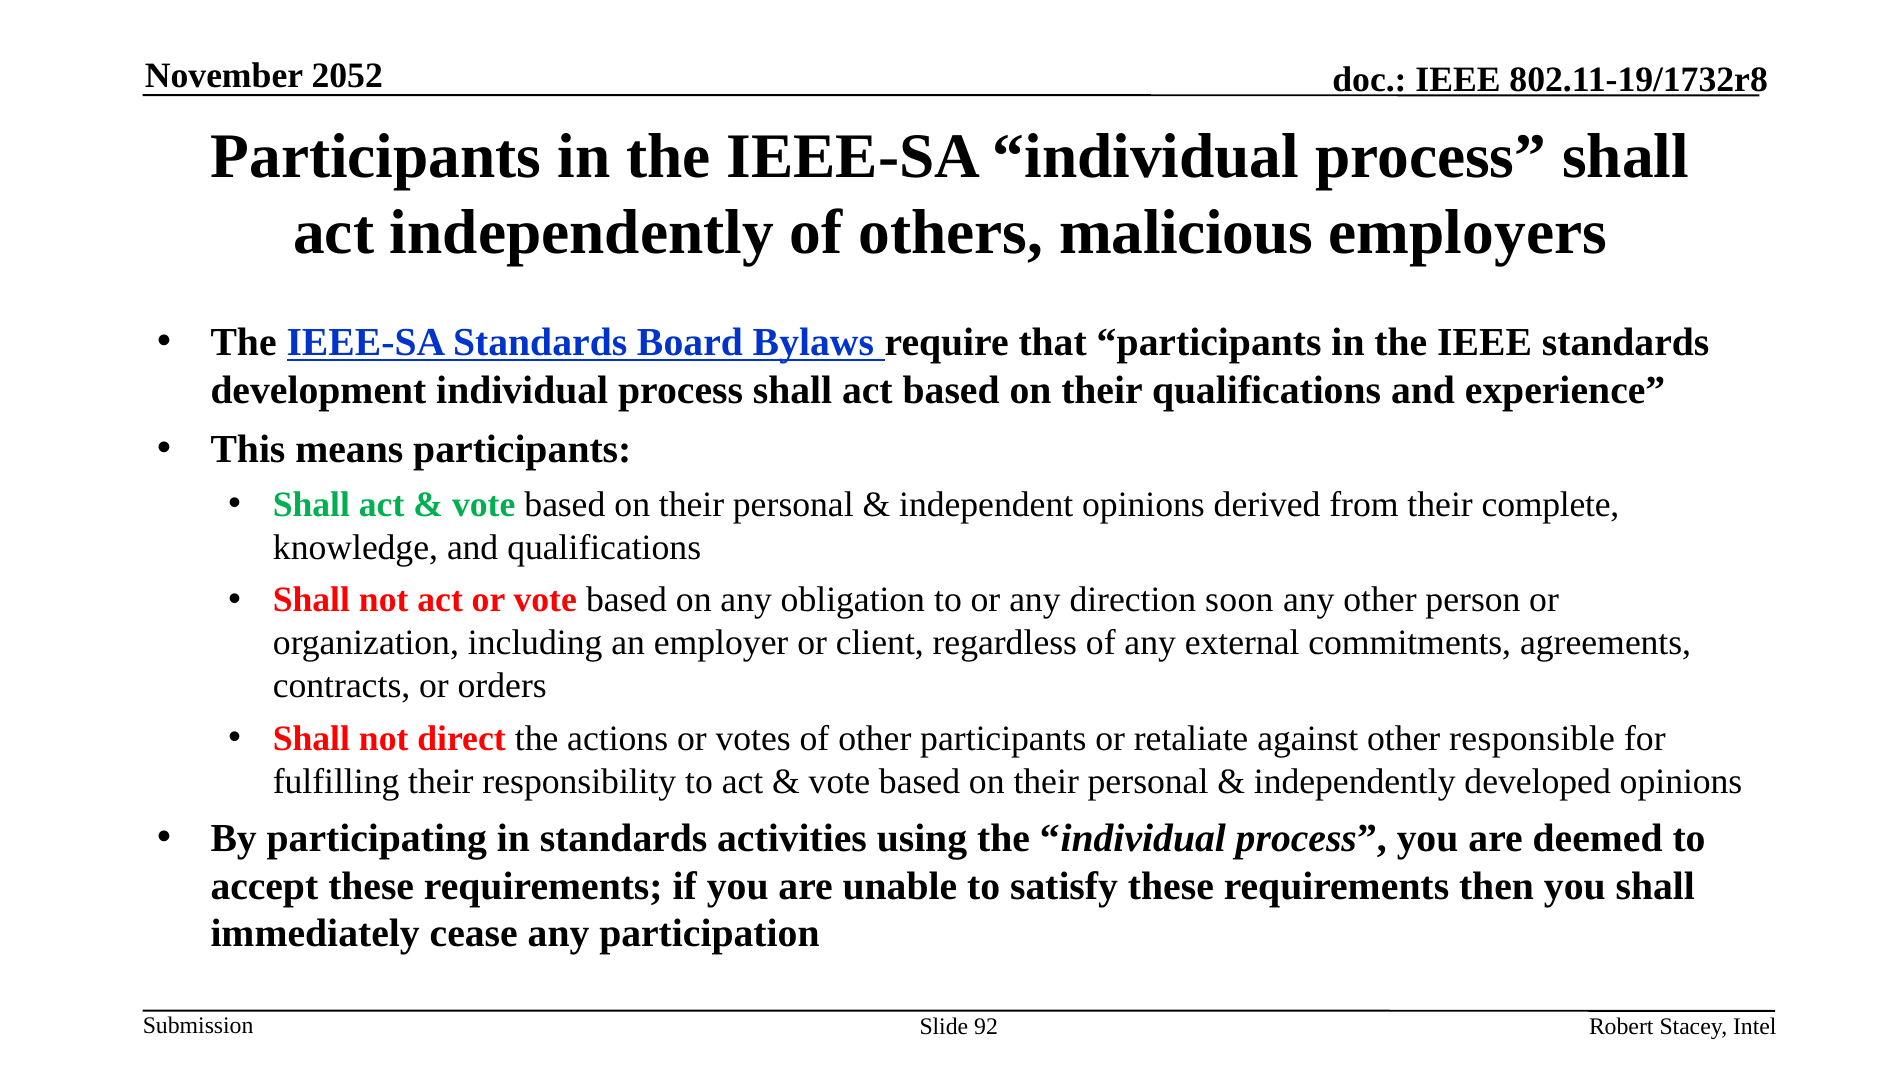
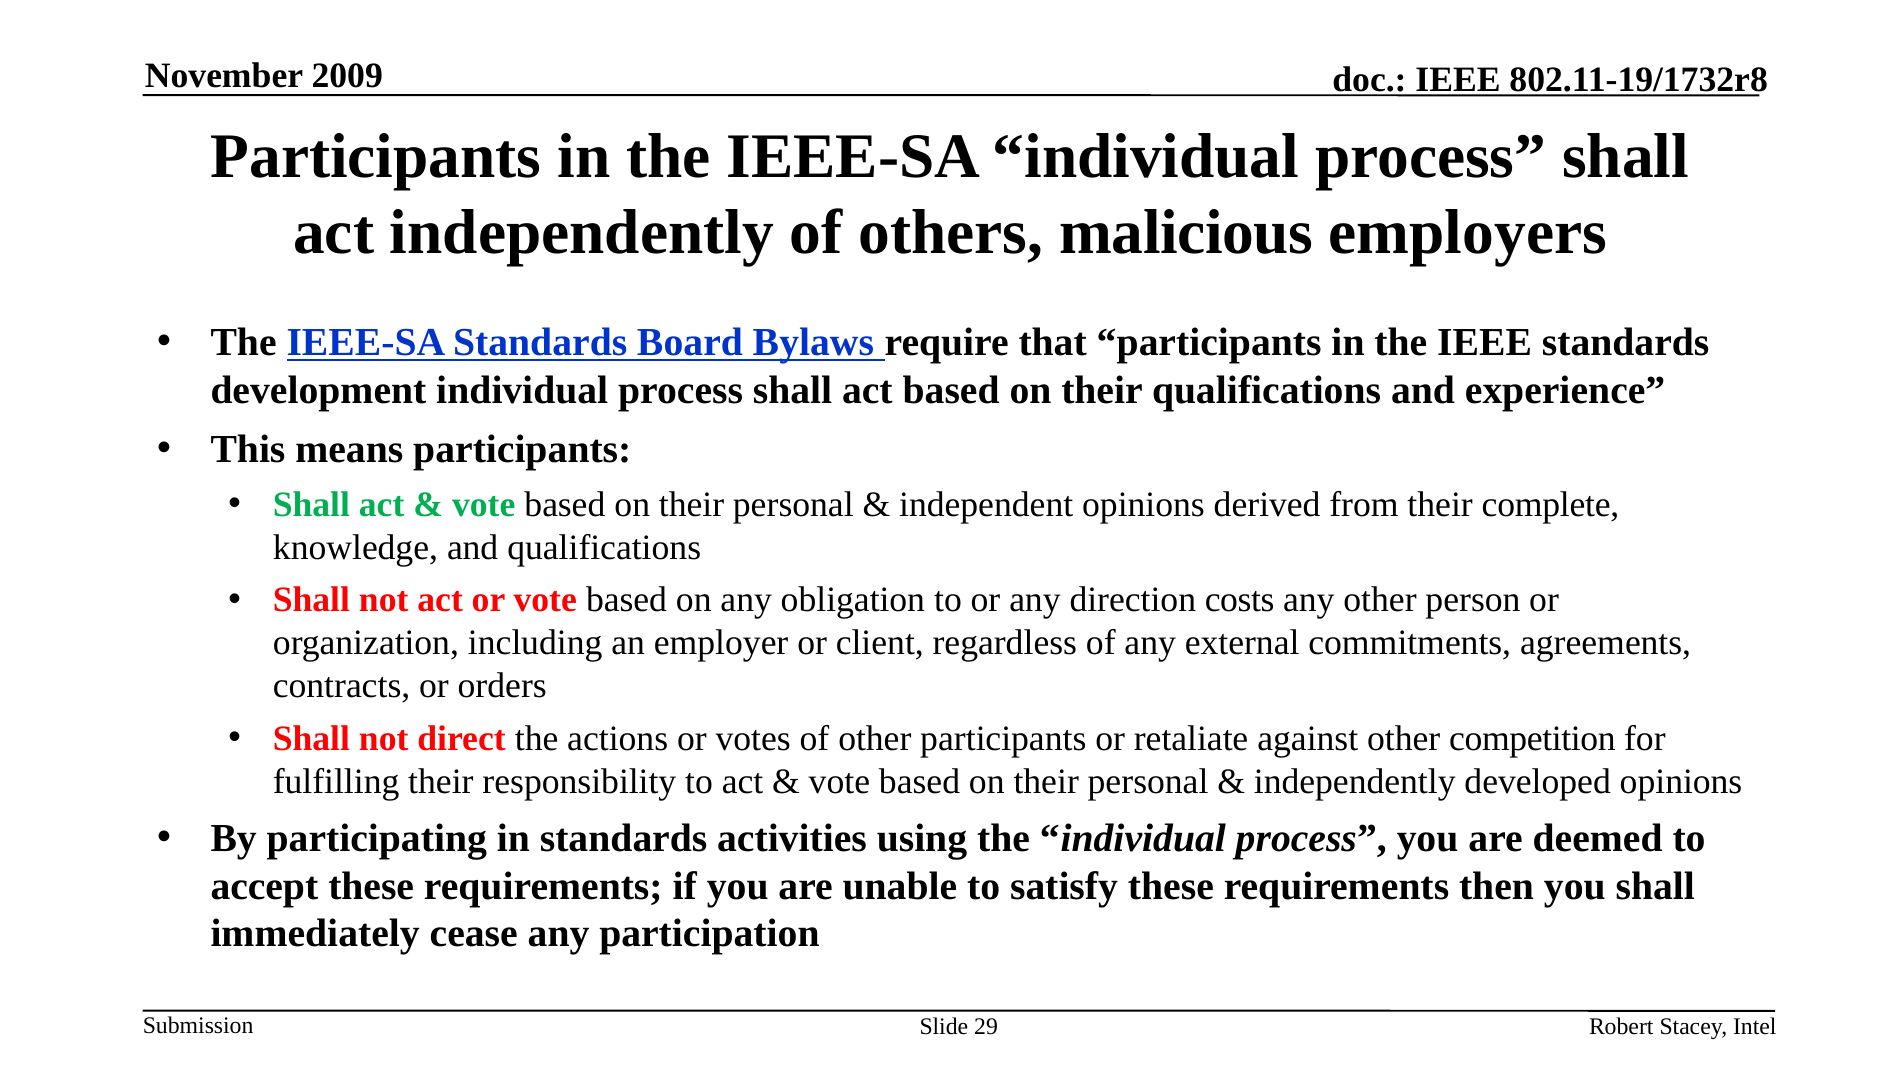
2052: 2052 -> 2009
soon: soon -> costs
responsible: responsible -> competition
92: 92 -> 29
